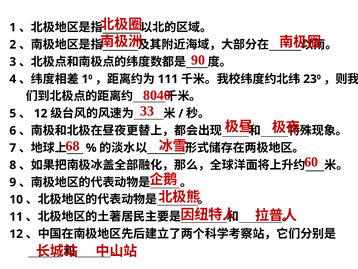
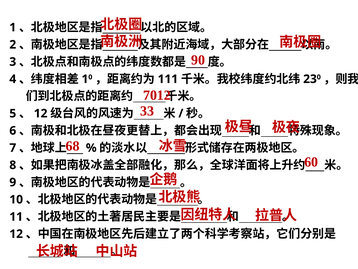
8040: 8040 -> 7012
